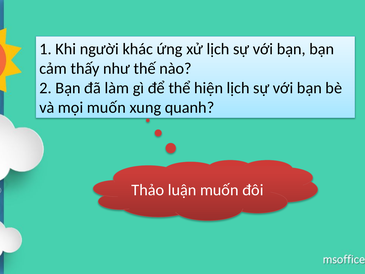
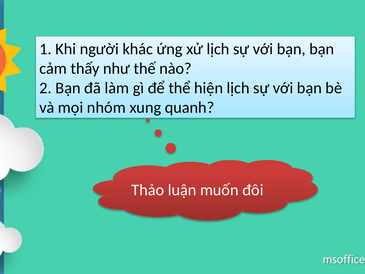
mọi muốn: muốn -> nhóm
